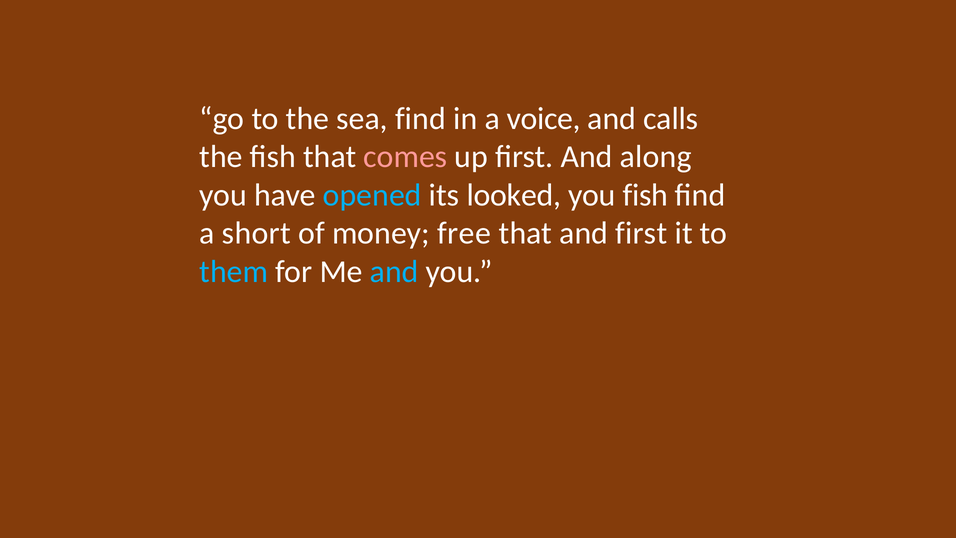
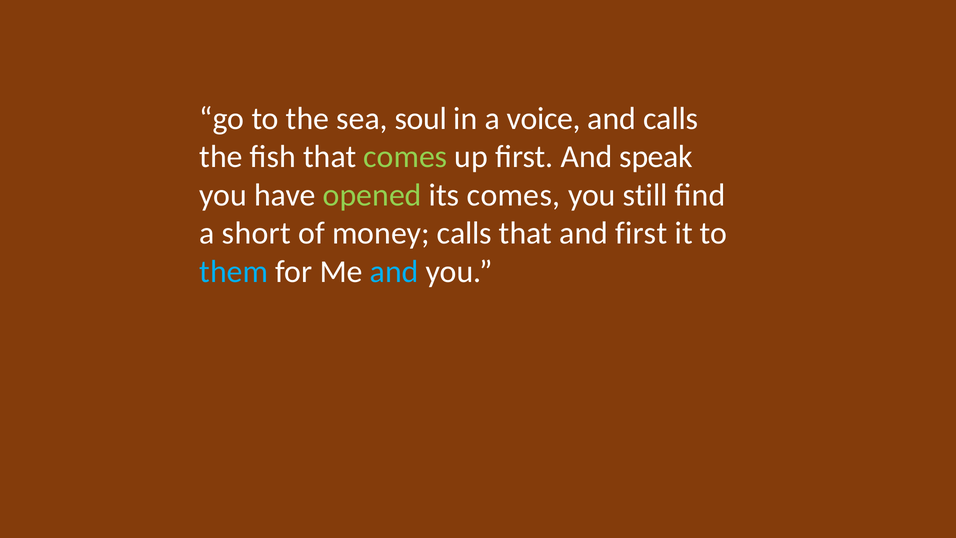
sea find: find -> soul
comes at (405, 157) colour: pink -> light green
along: along -> speak
opened colour: light blue -> light green
its looked: looked -> comes
you fish: fish -> still
money free: free -> calls
